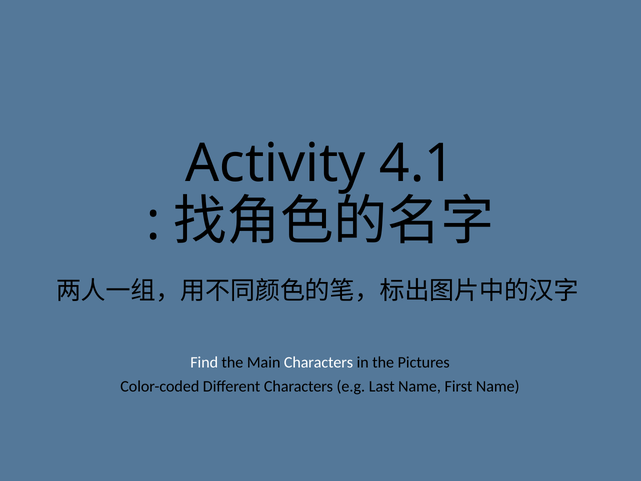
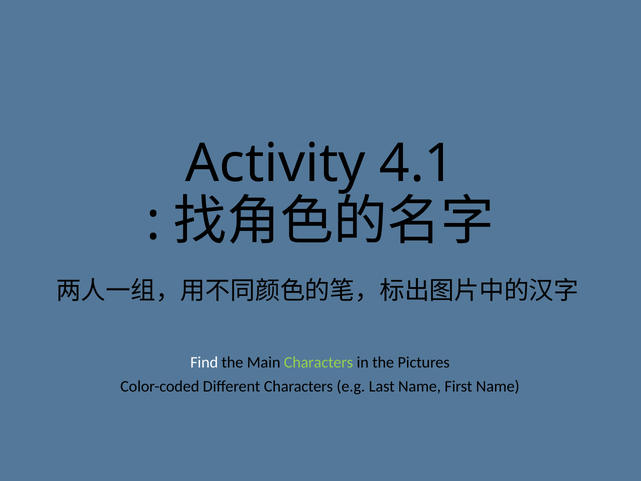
Characters at (319, 362) colour: white -> light green
